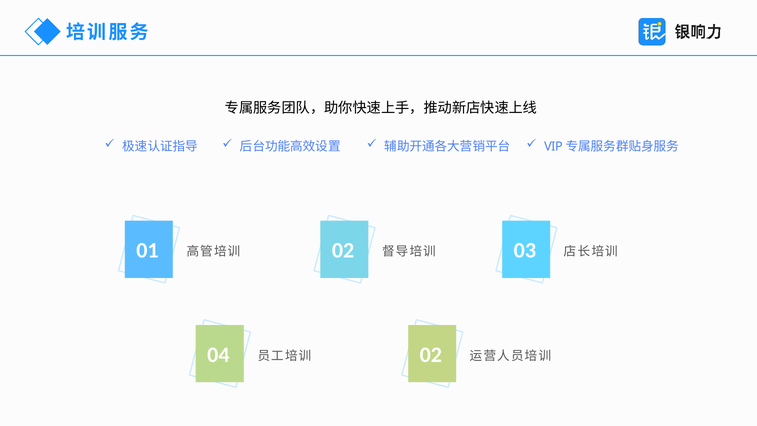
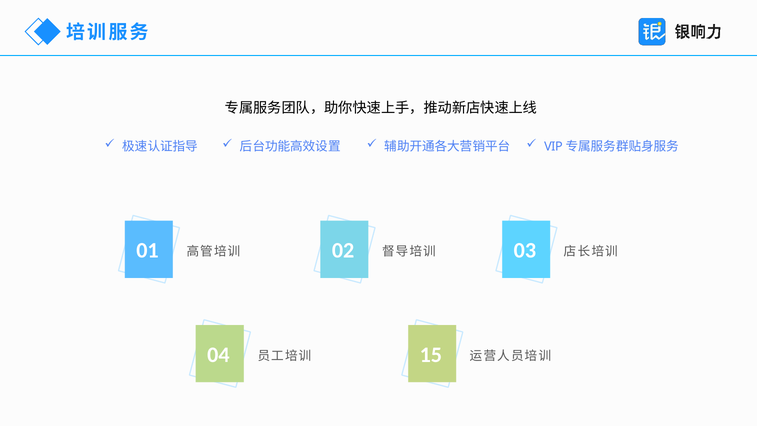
02 at (431, 355): 02 -> 15
